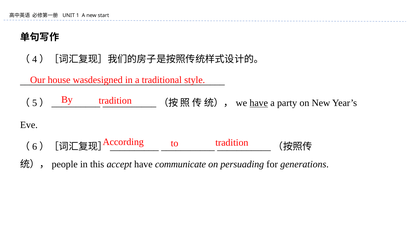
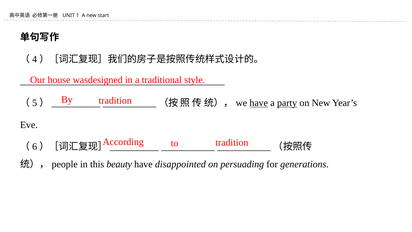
party underline: none -> present
accept: accept -> beauty
communicate: communicate -> disappointed
